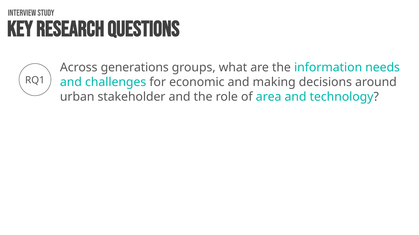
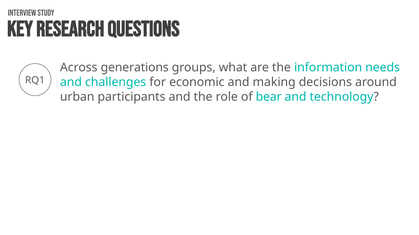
stakeholder: stakeholder -> participants
area: area -> bear
